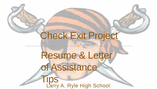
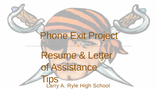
Check: Check -> Phone
